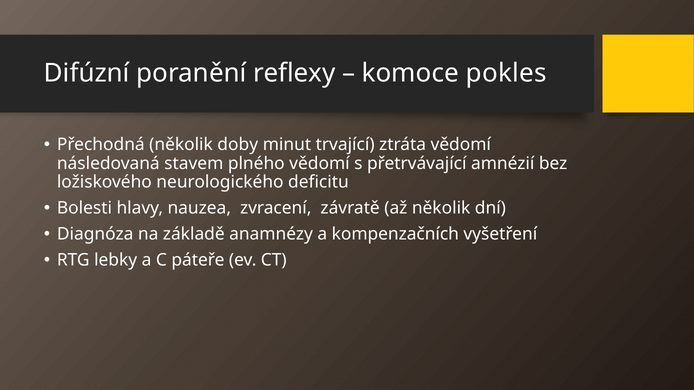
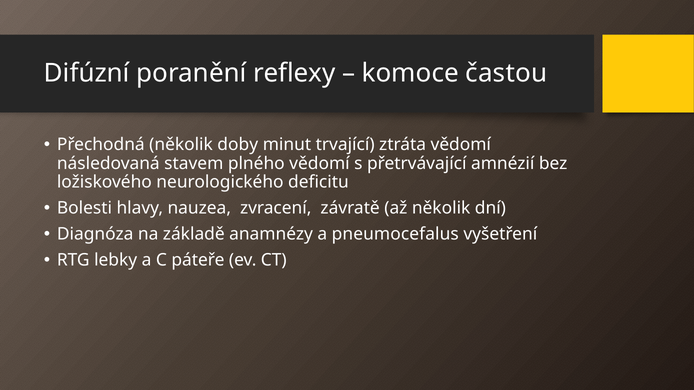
pokles: pokles -> častou
kompenzačních: kompenzačních -> pneumocefalus
